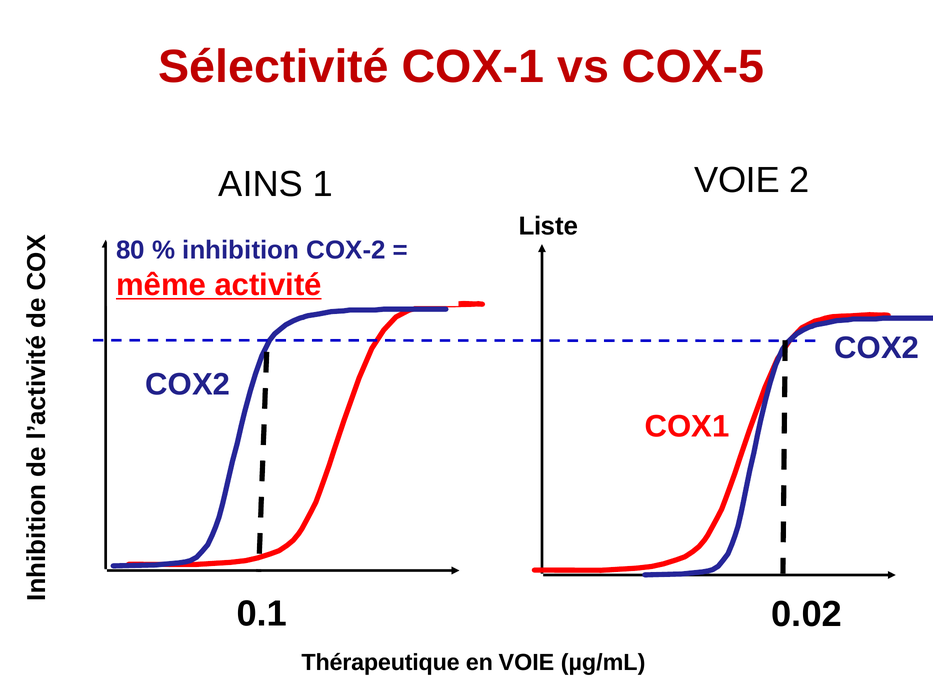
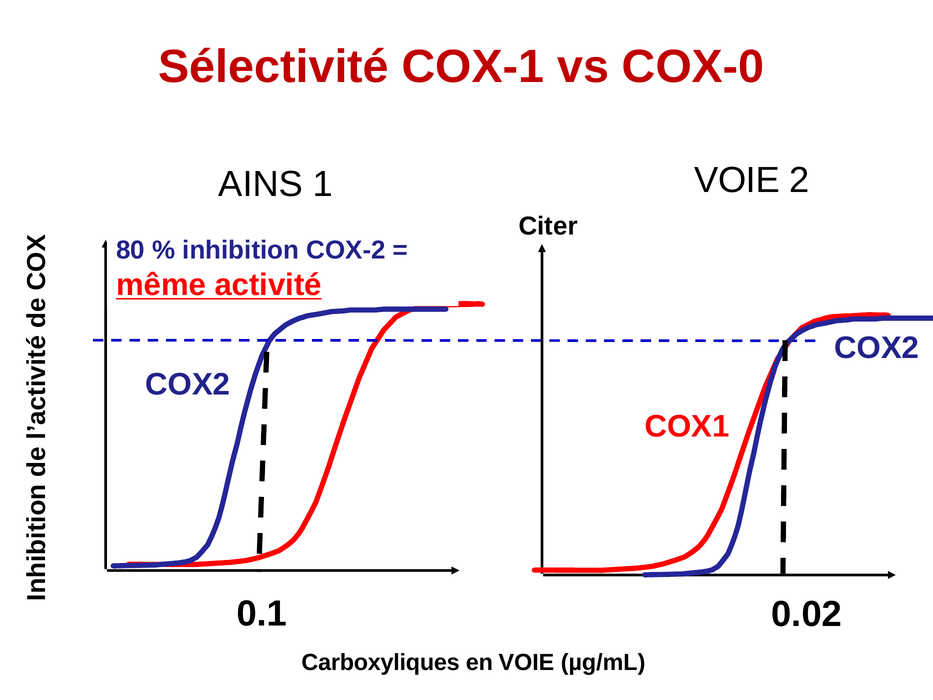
COX-5: COX-5 -> COX-0
Liste: Liste -> Citer
Thérapeutique: Thérapeutique -> Carboxyliques
